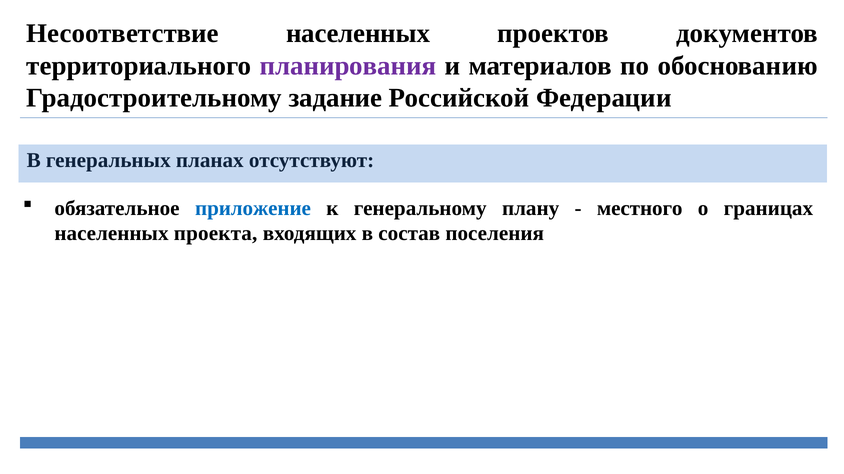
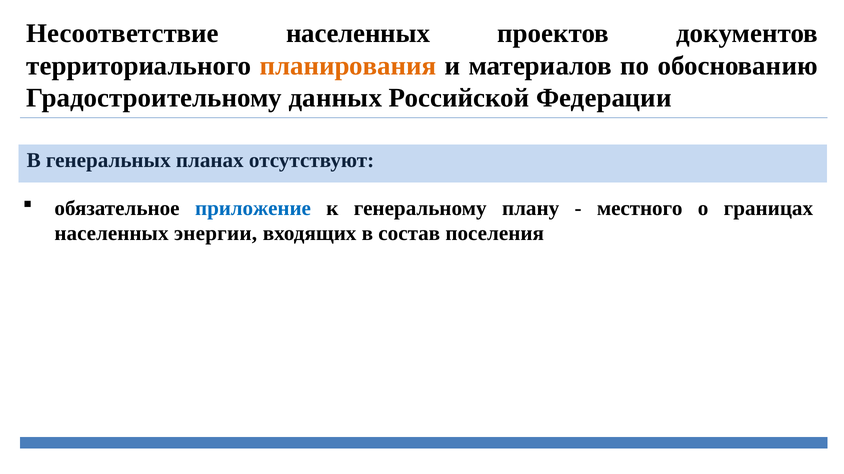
планирования colour: purple -> orange
задание: задание -> данных
проекта: проекта -> энергии
